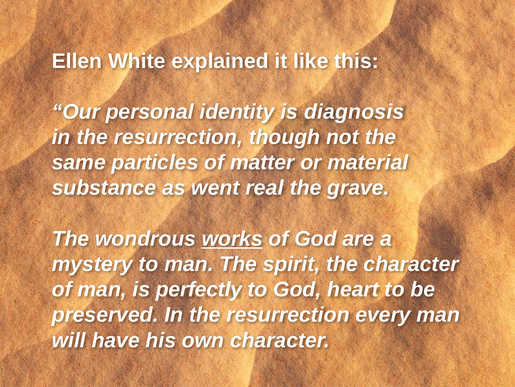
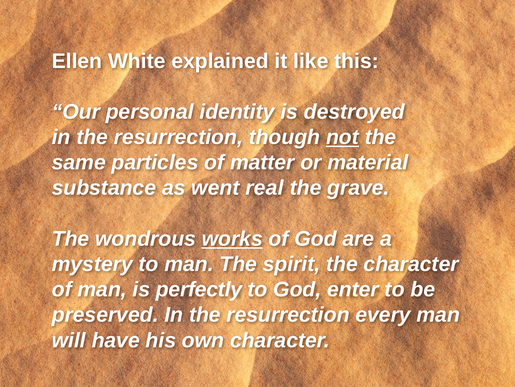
diagnosis: diagnosis -> destroyed
not underline: none -> present
heart: heart -> enter
